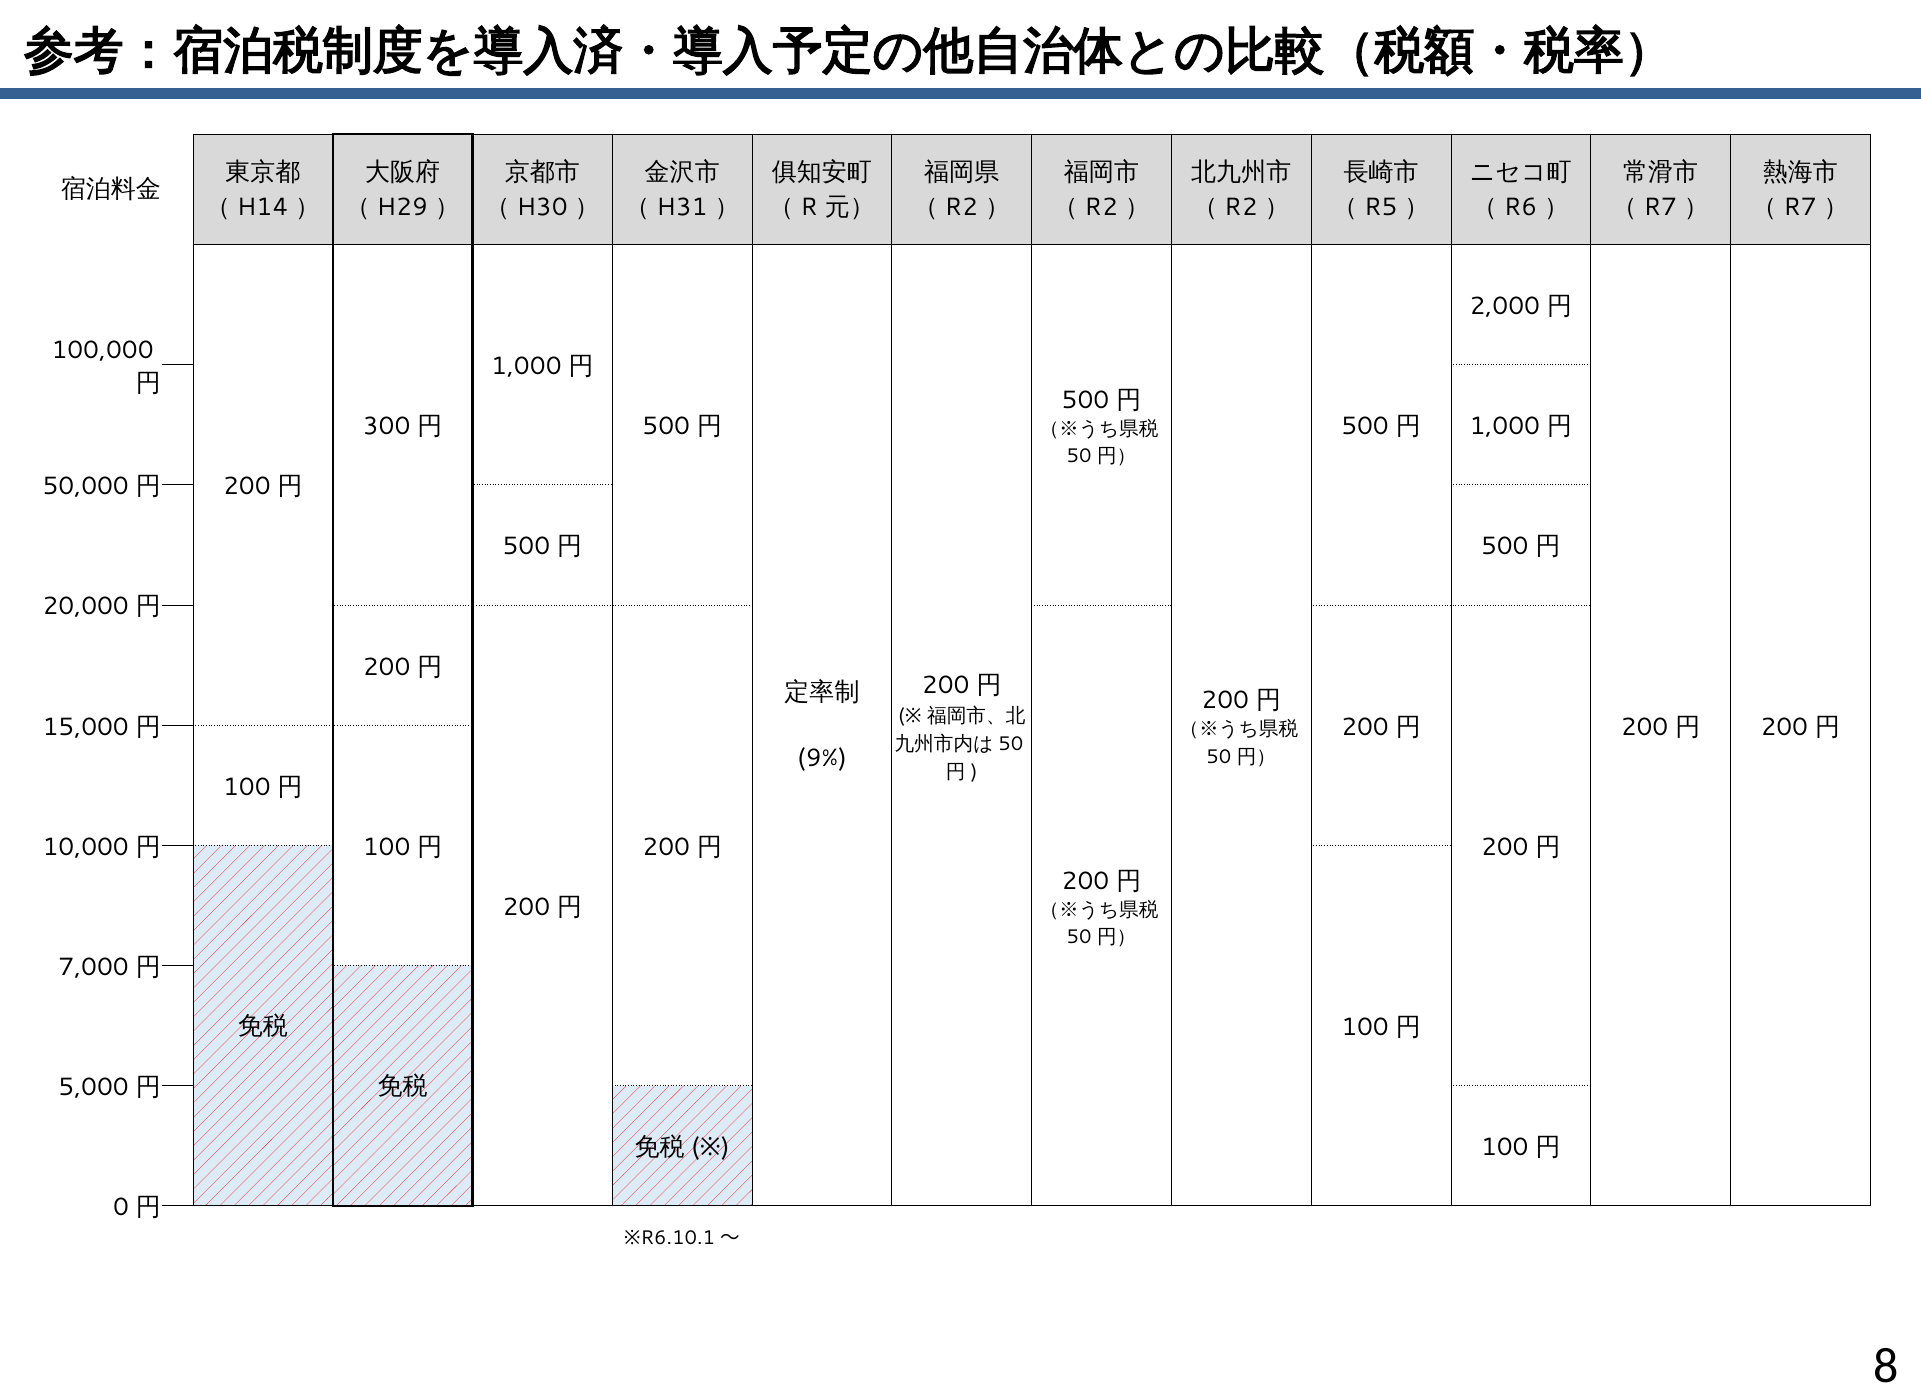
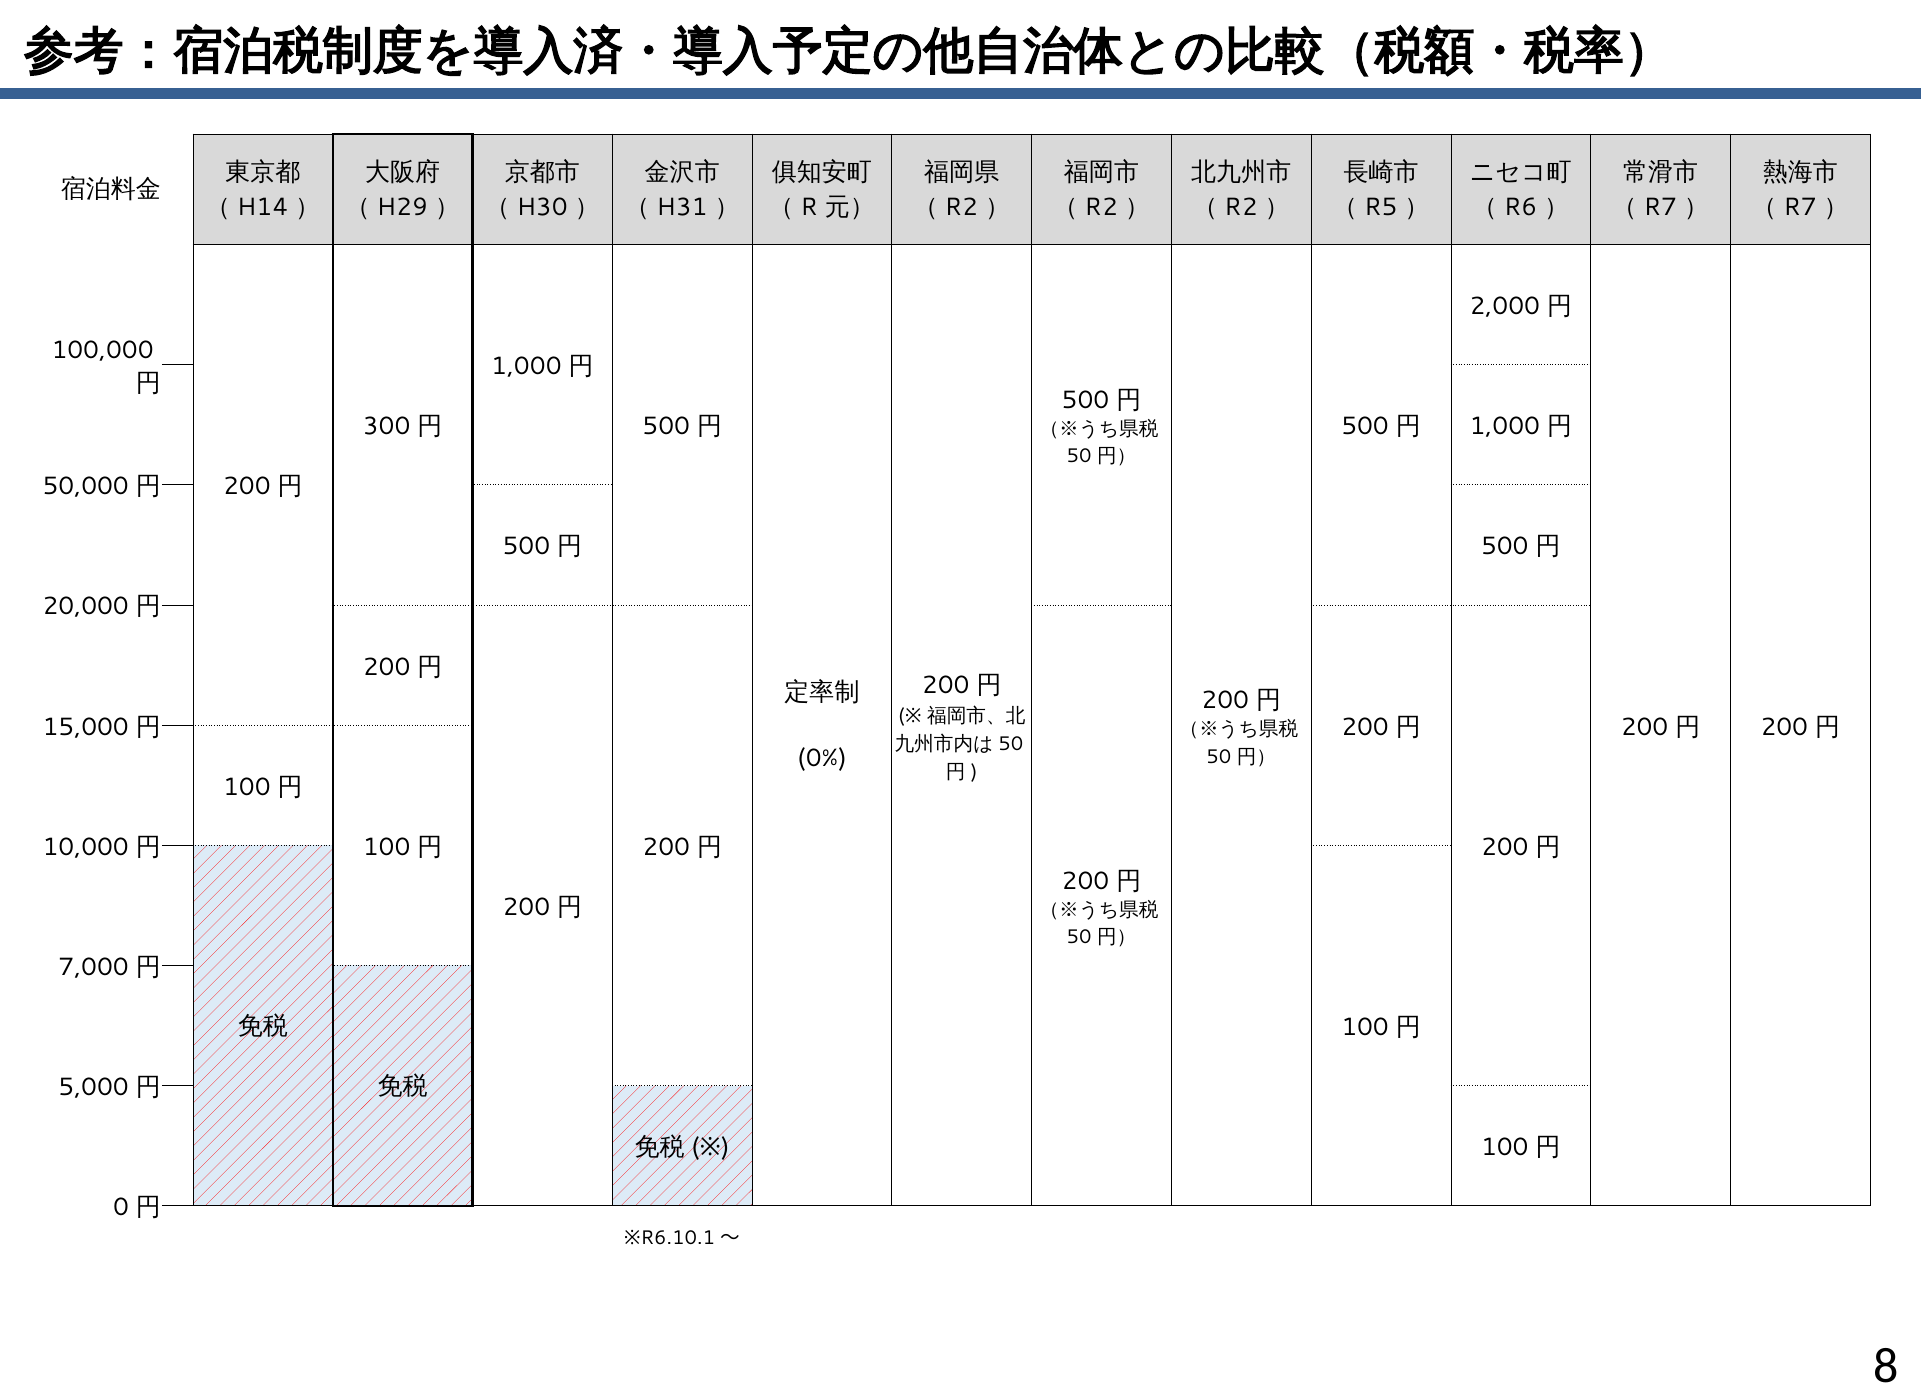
9%: 9% -> 0%
